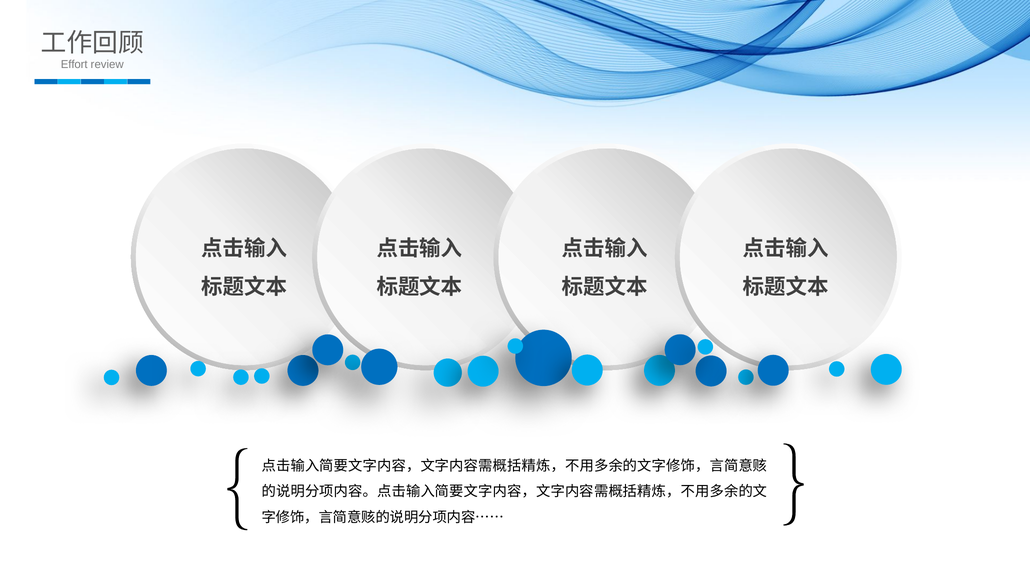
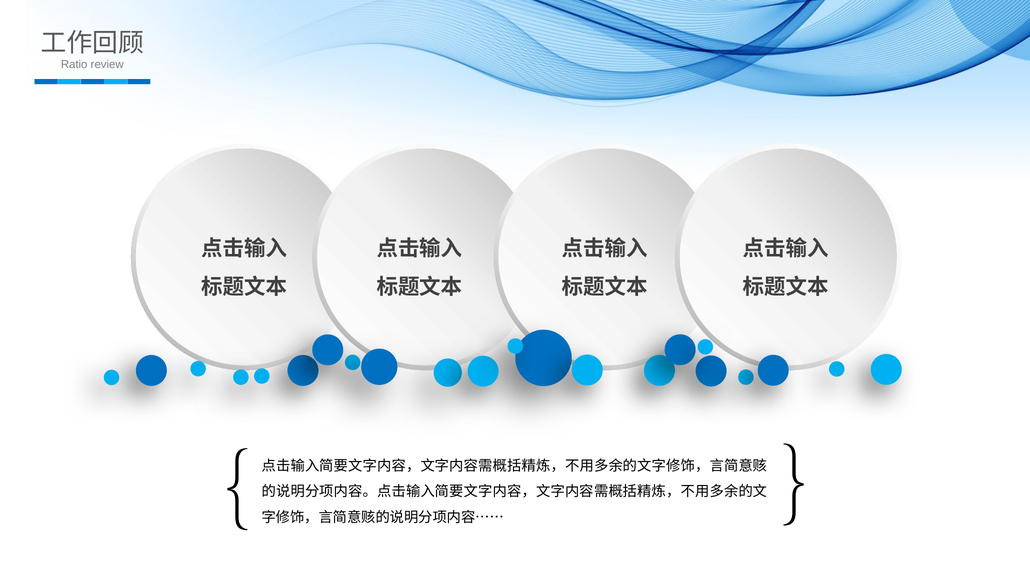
Effort: Effort -> Ratio
